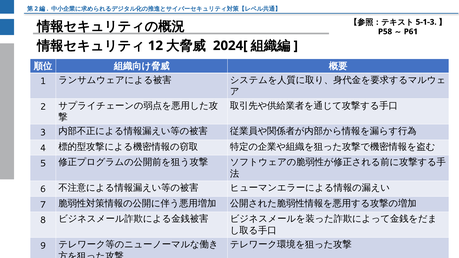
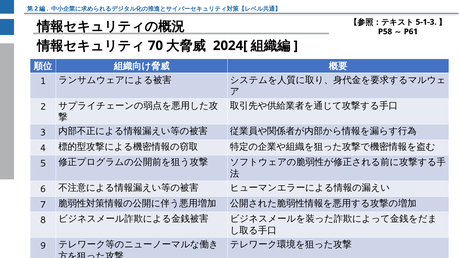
12: 12 -> 70
